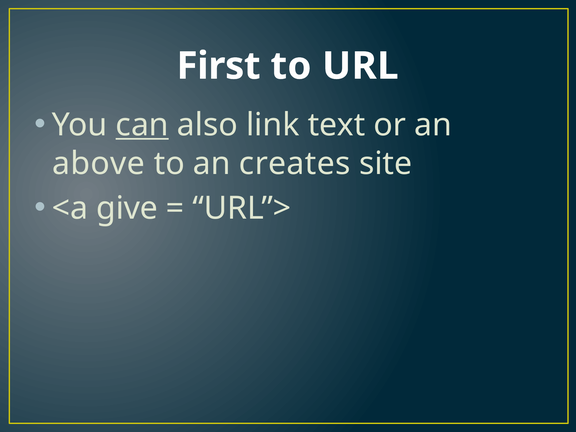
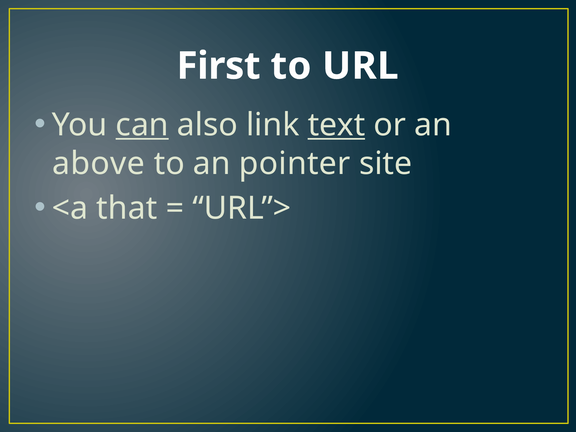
text underline: none -> present
creates: creates -> pointer
give: give -> that
